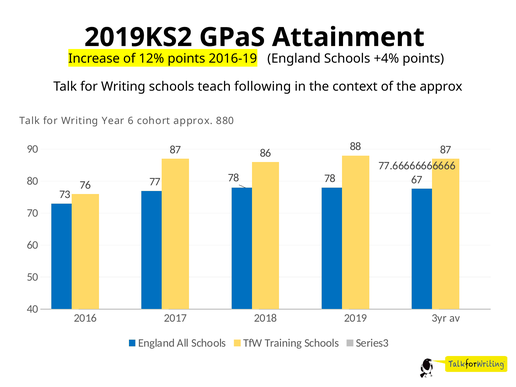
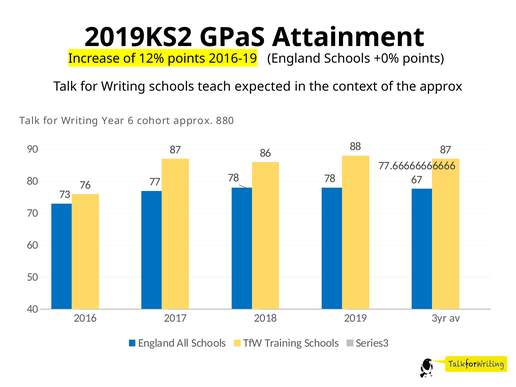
+4%: +4% -> +0%
following: following -> expected
